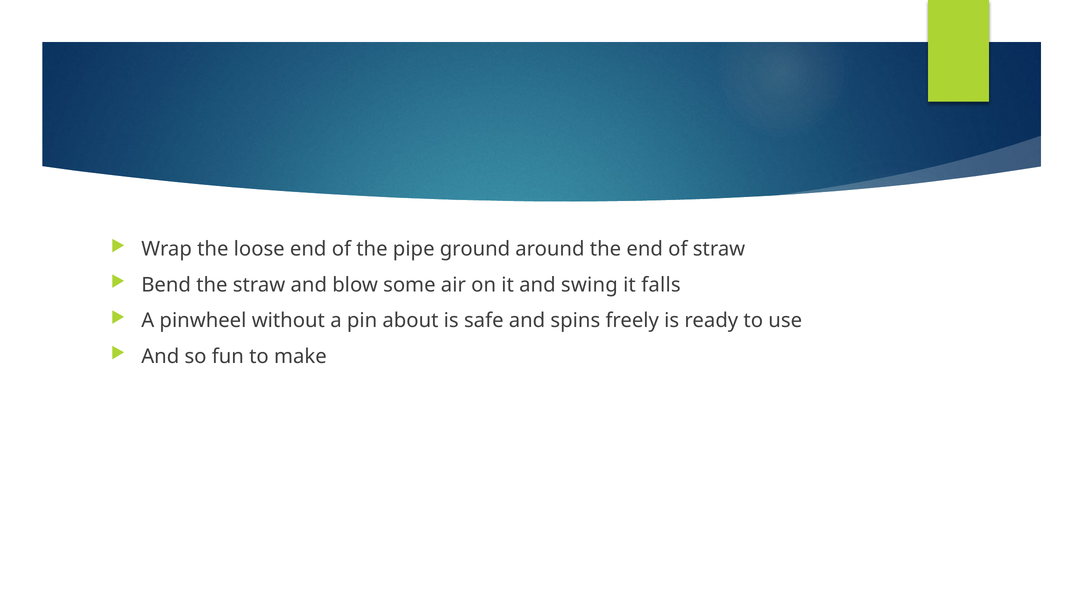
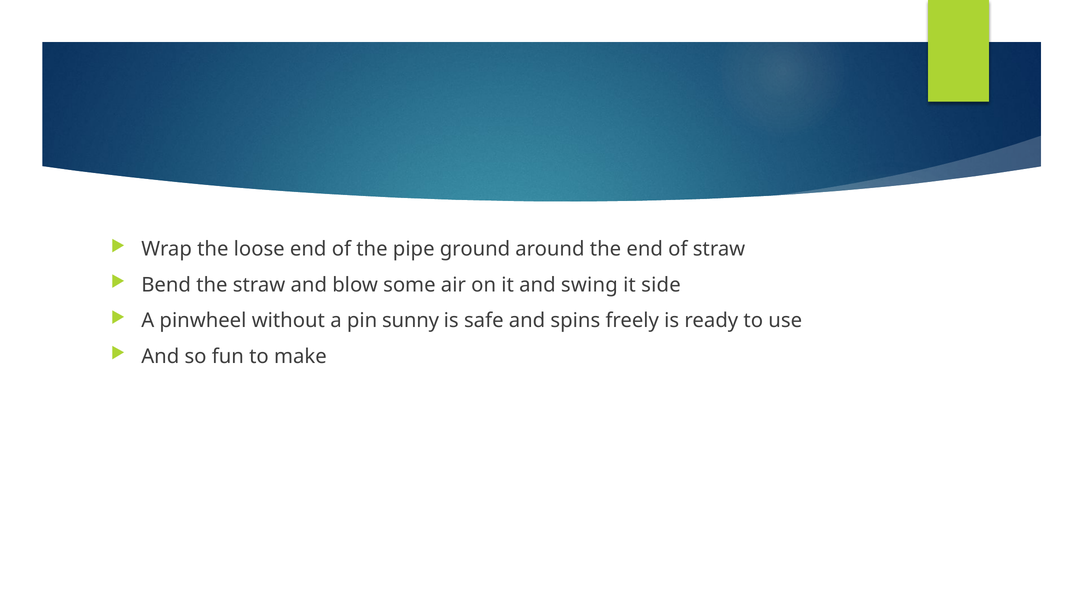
falls: falls -> side
about: about -> sunny
